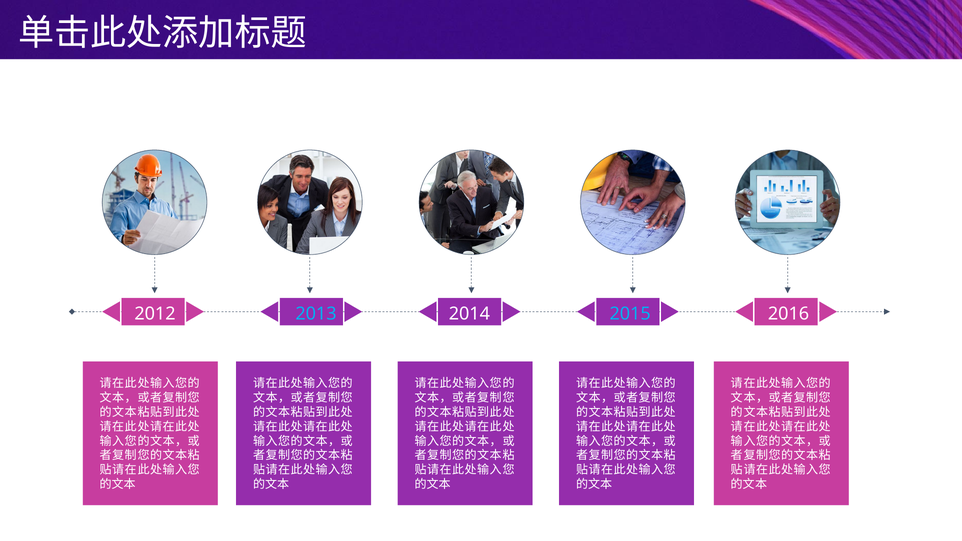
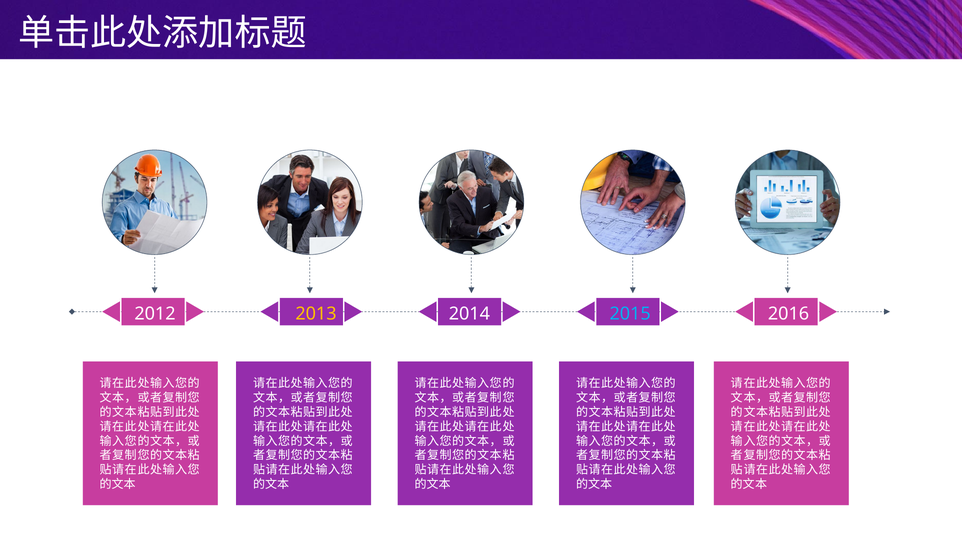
2013 colour: light blue -> yellow
